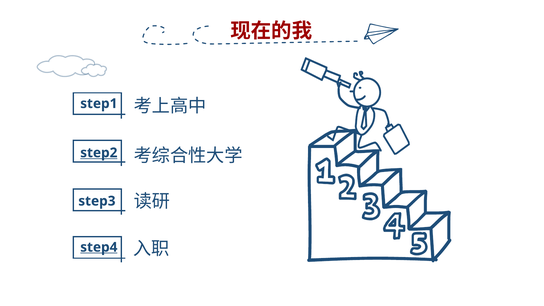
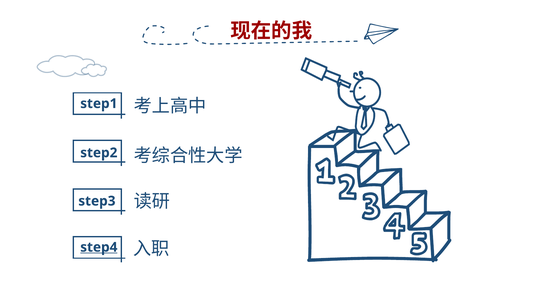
step2 underline: present -> none
